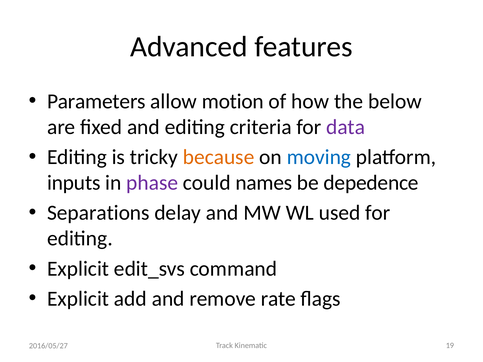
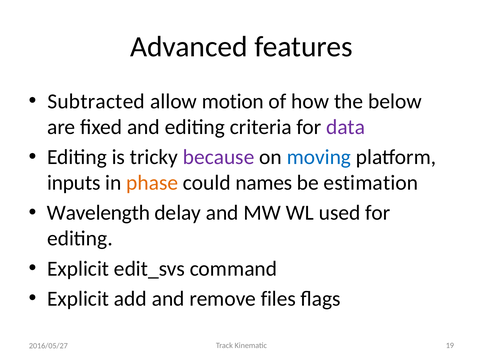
Parameters: Parameters -> Subtracted
because colour: orange -> purple
phase colour: purple -> orange
depedence: depedence -> estimation
Separations: Separations -> Wavelength
rate: rate -> files
